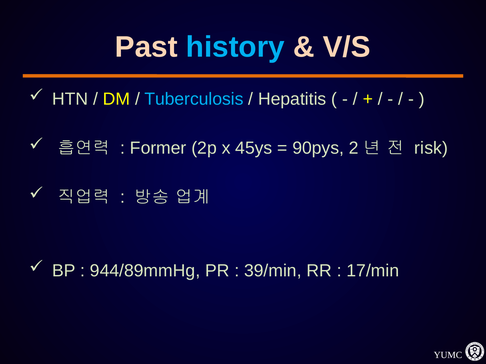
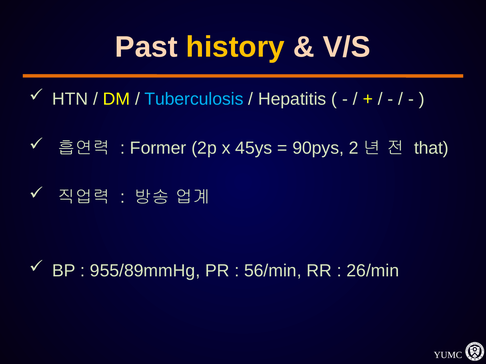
history colour: light blue -> yellow
risk: risk -> that
944/89mmHg: 944/89mmHg -> 955/89mmHg
39/min: 39/min -> 56/min
17/min: 17/min -> 26/min
